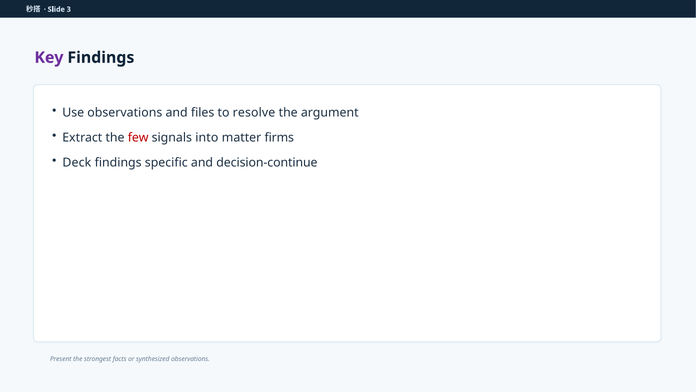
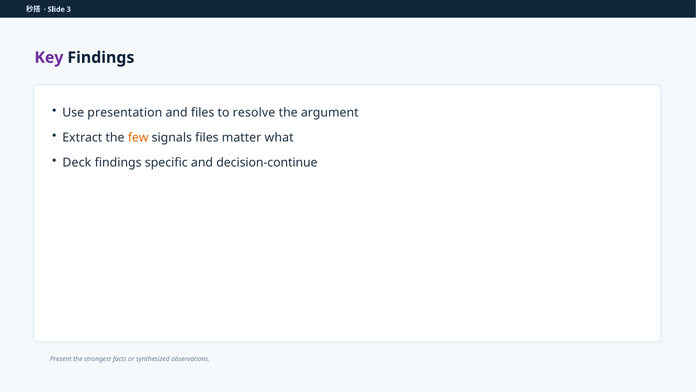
Use observations: observations -> presentation
few colour: red -> orange
signals into: into -> files
firms: firms -> what
